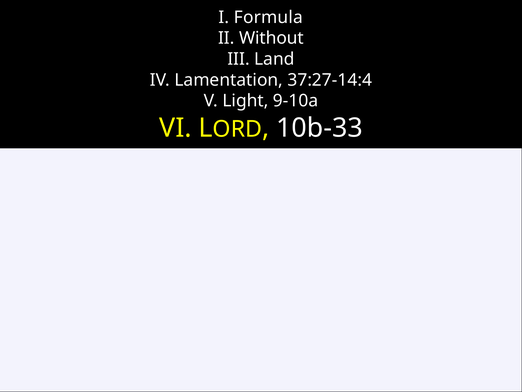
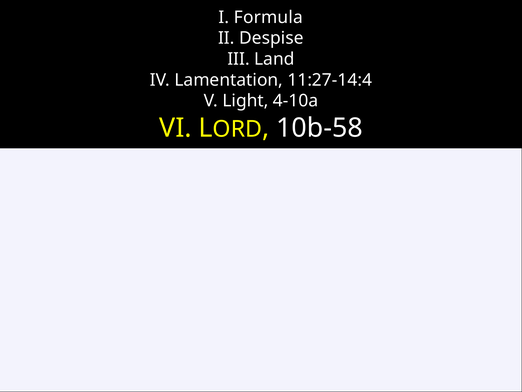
Without: Without -> Despise
37:27-14:4: 37:27-14:4 -> 11:27-14:4
9-10a: 9-10a -> 4-10a
10b-33: 10b-33 -> 10b-58
